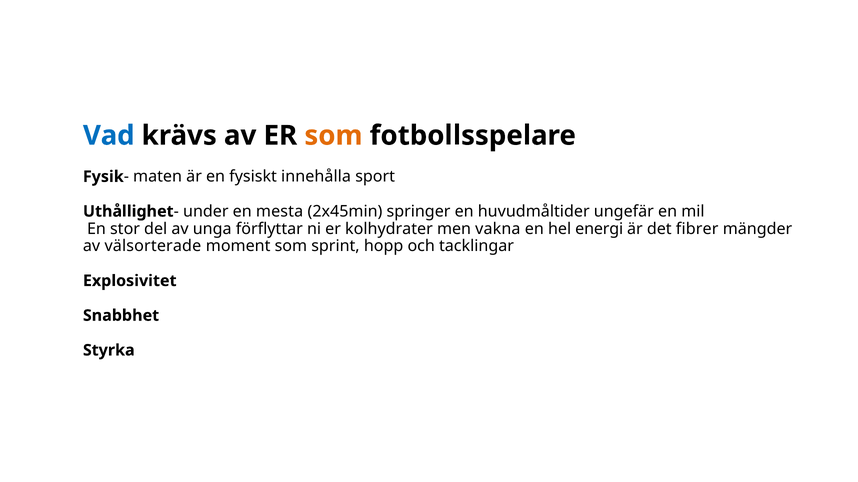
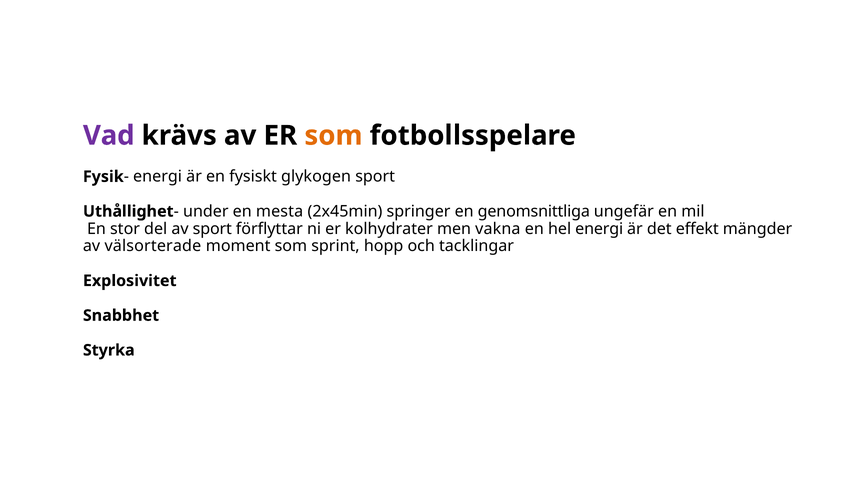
Vad colour: blue -> purple
maten at (158, 177): maten -> energi
innehålla: innehålla -> glykogen
huvudmåltider: huvudmåltider -> genomsnittliga
av unga: unga -> sport
fibrer: fibrer -> effekt
